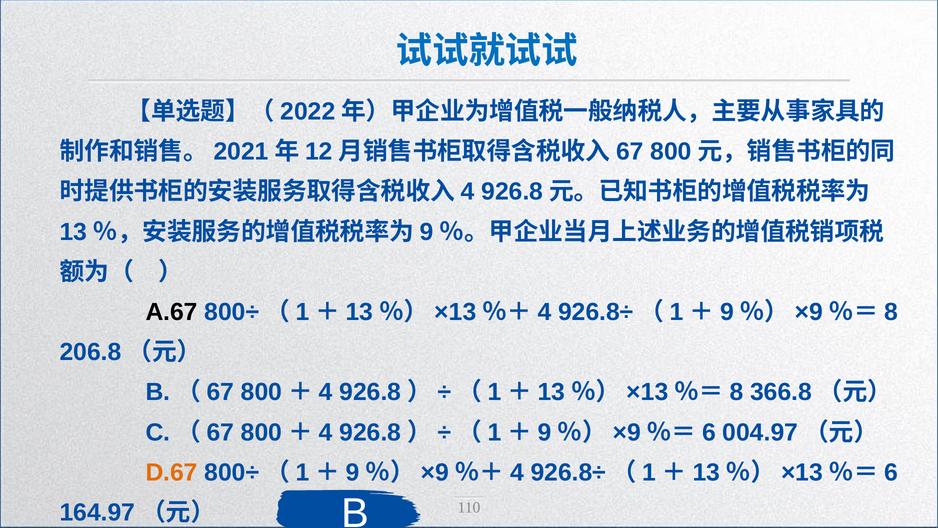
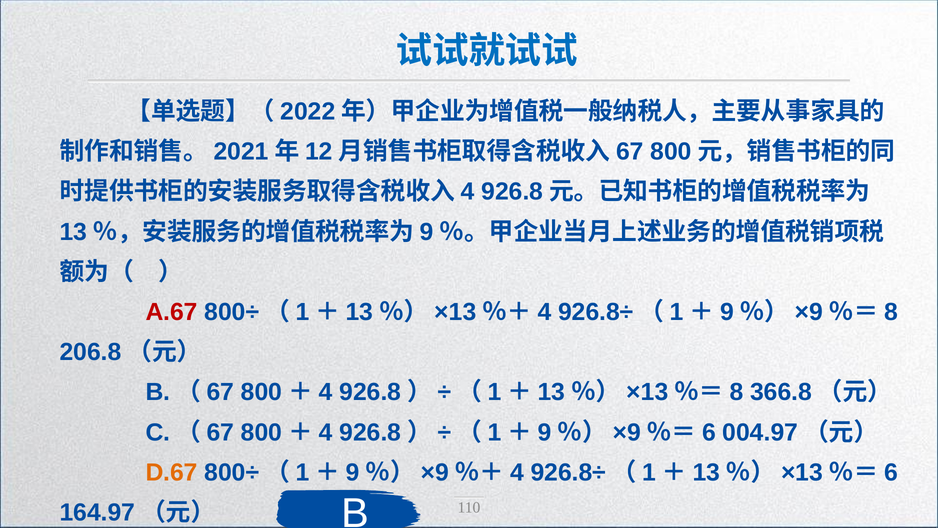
A.67 colour: black -> red
